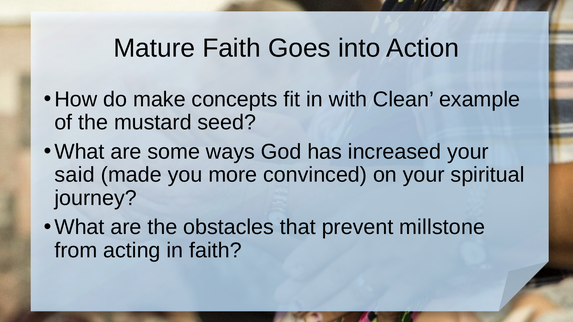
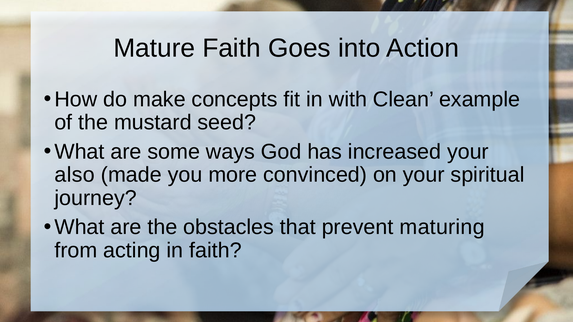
said: said -> also
millstone: millstone -> maturing
